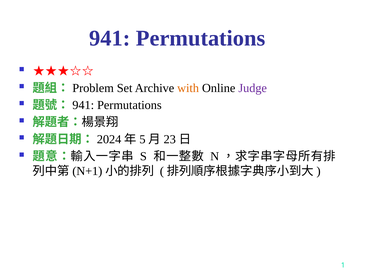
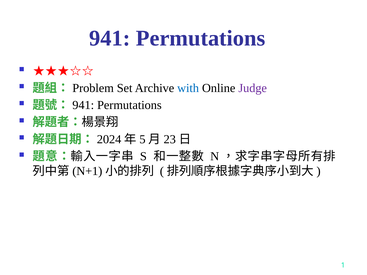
with colour: orange -> blue
